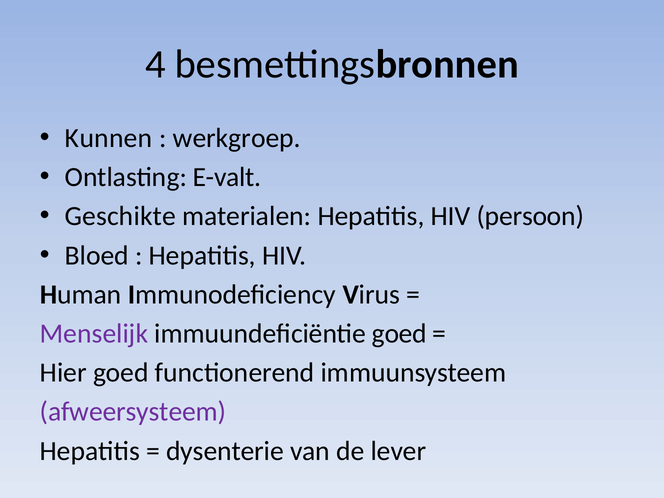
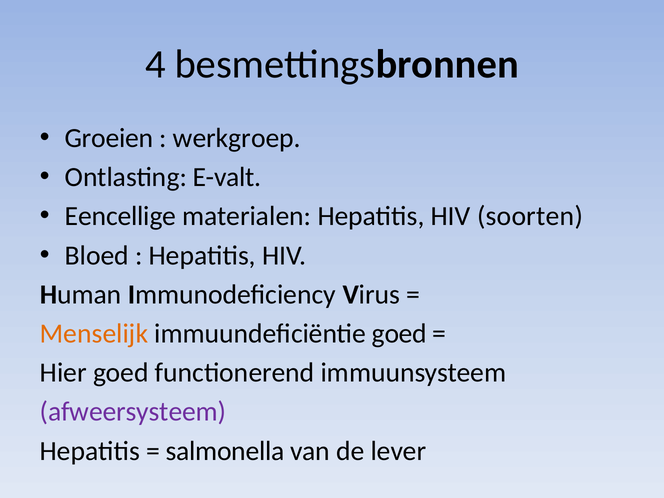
Kunnen: Kunnen -> Groeien
Geschikte: Geschikte -> Eencellige
persoon: persoon -> soorten
Menselijk colour: purple -> orange
dysenterie: dysenterie -> salmonella
